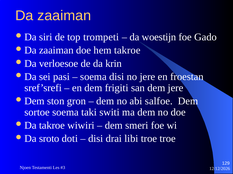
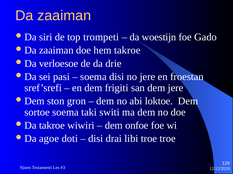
krin: krin -> drie
salfoe: salfoe -> loktoe
smeri: smeri -> onfoe
sroto: sroto -> agoe
